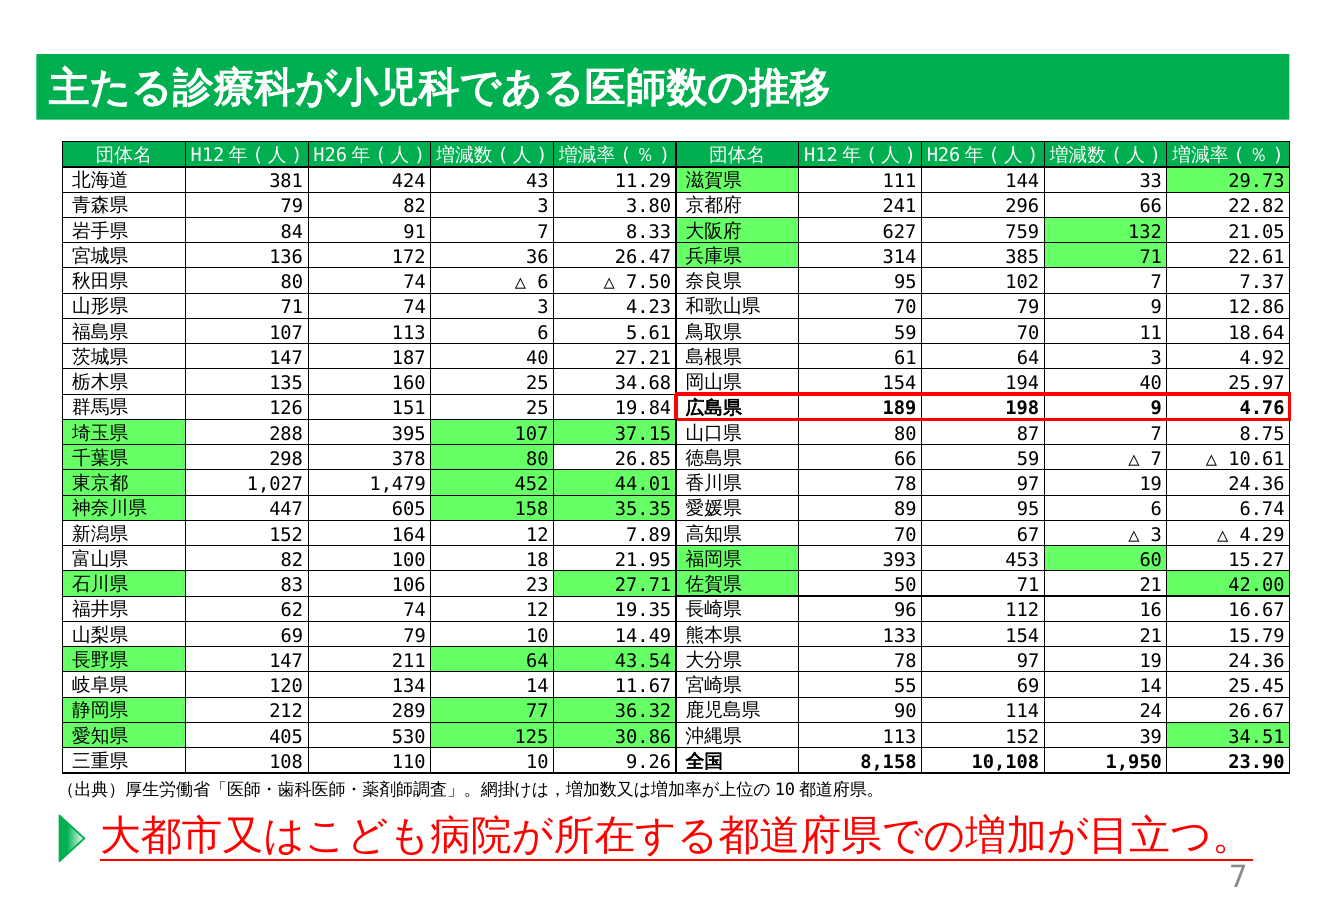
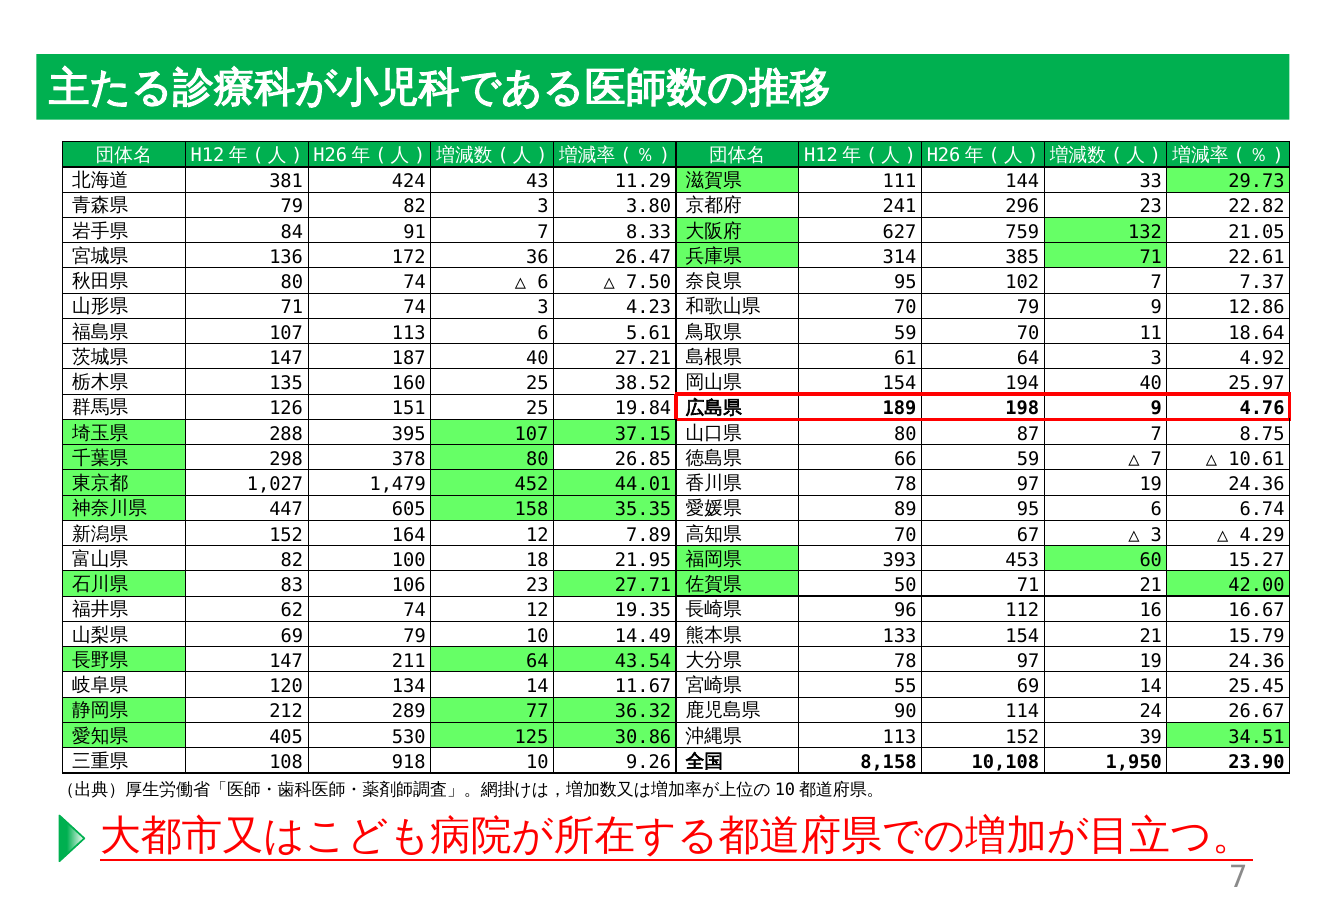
296 66: 66 -> 23
34.68: 34.68 -> 38.52
110: 110 -> 918
